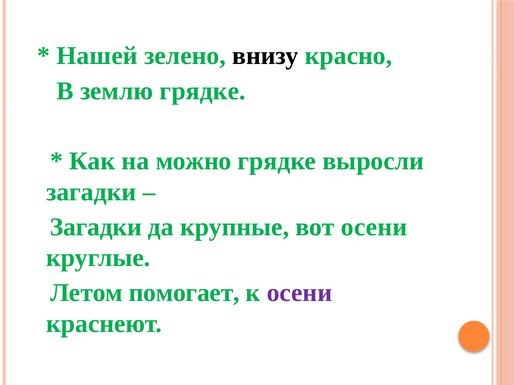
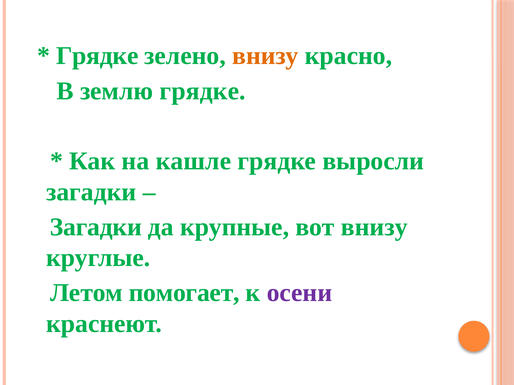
Нашей at (97, 56): Нашей -> Грядке
внизу at (265, 56) colour: black -> orange
можно: можно -> кашле
вот осени: осени -> внизу
